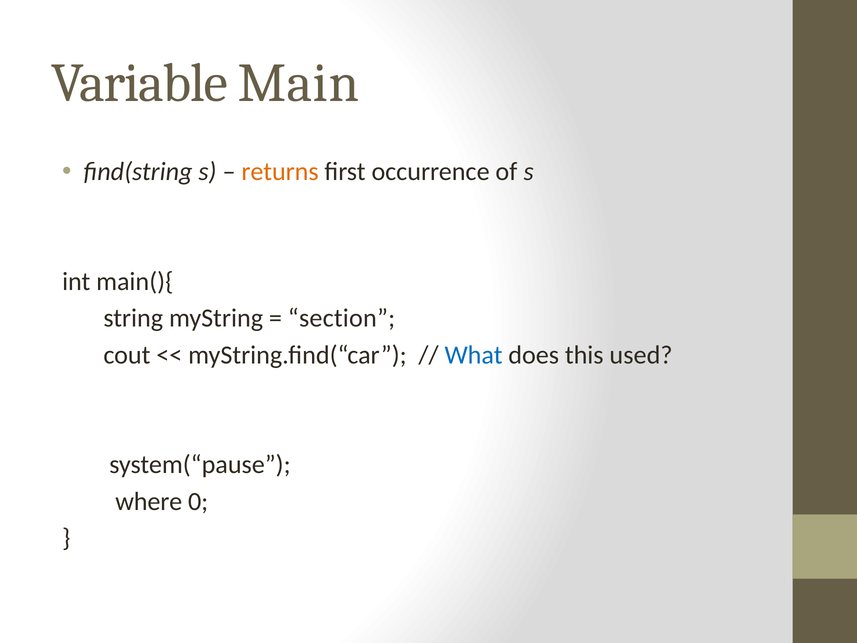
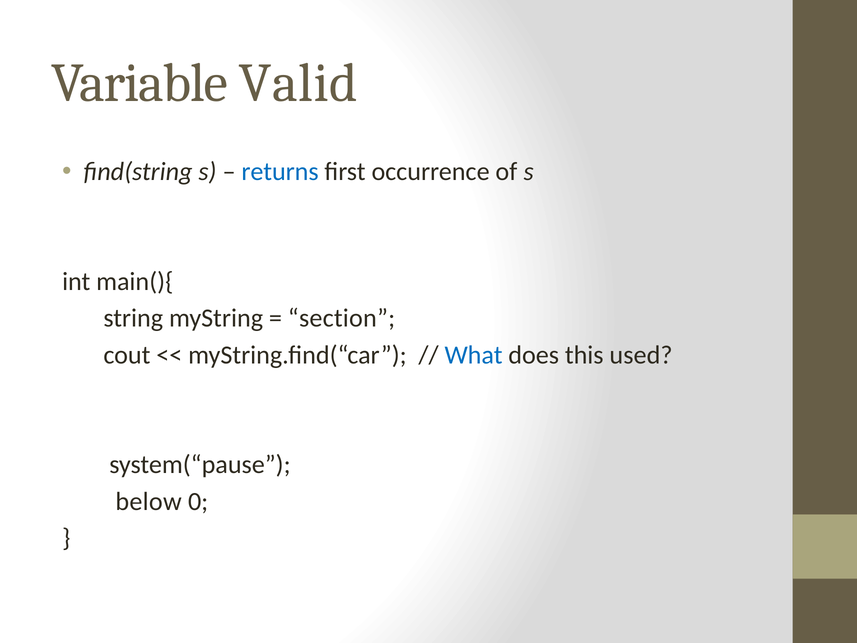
Main: Main -> Valid
returns colour: orange -> blue
where: where -> below
